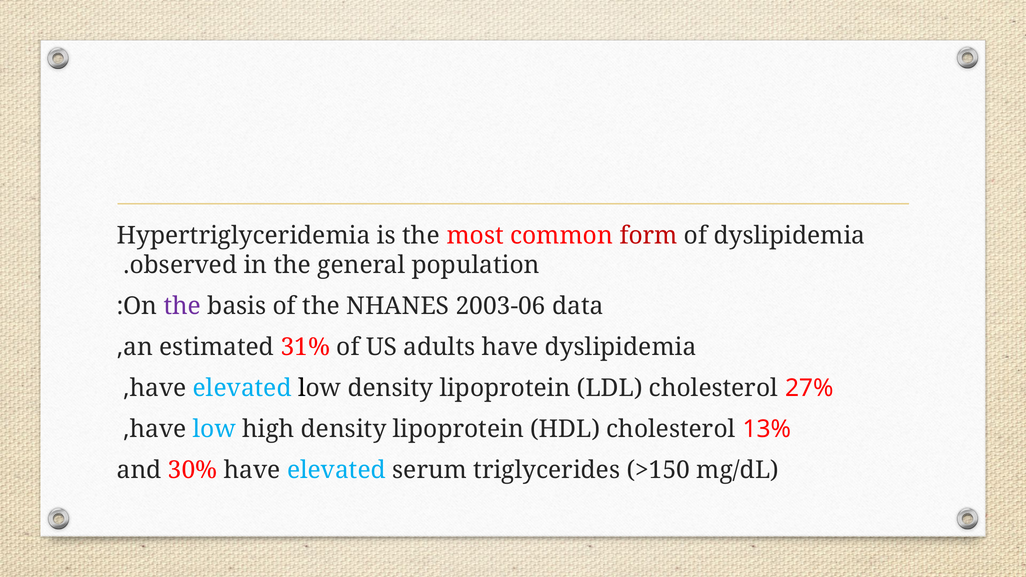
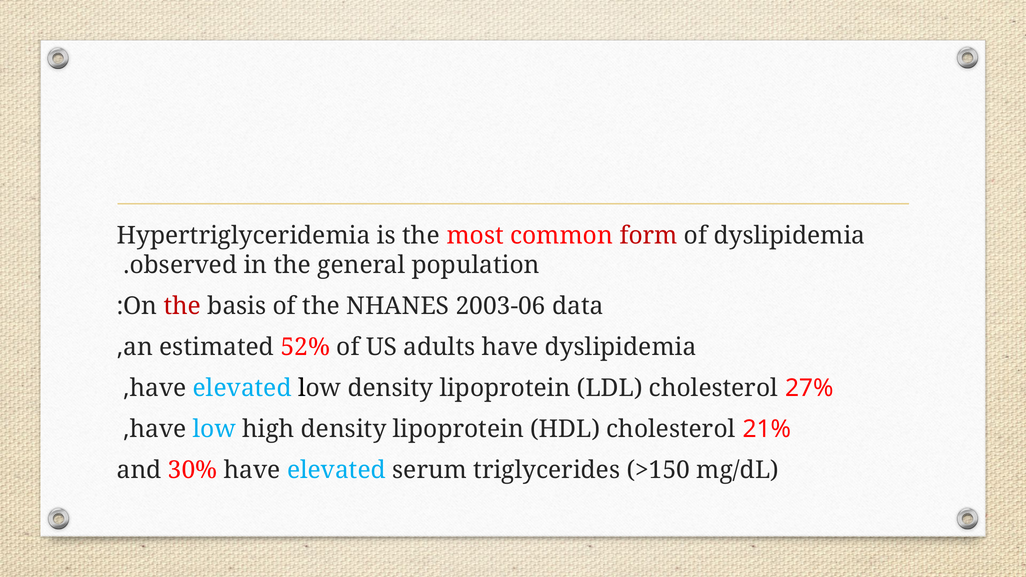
the at (182, 306) colour: purple -> red
31%: 31% -> 52%
13%: 13% -> 21%
